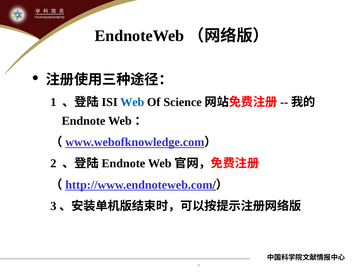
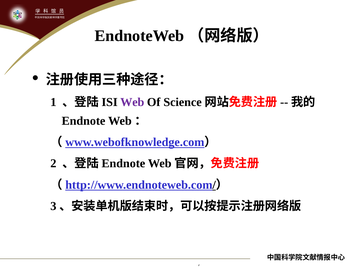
Web colour: blue -> purple
